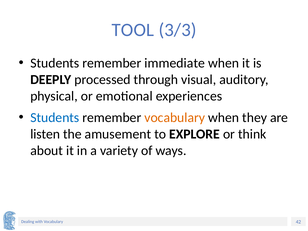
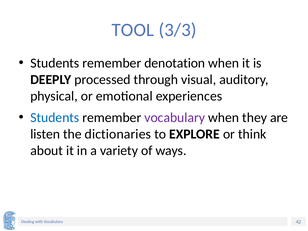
immediate: immediate -> denotation
vocabulary at (175, 118) colour: orange -> purple
amusement: amusement -> dictionaries
